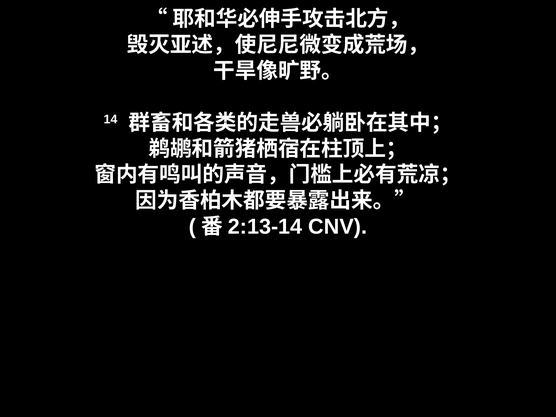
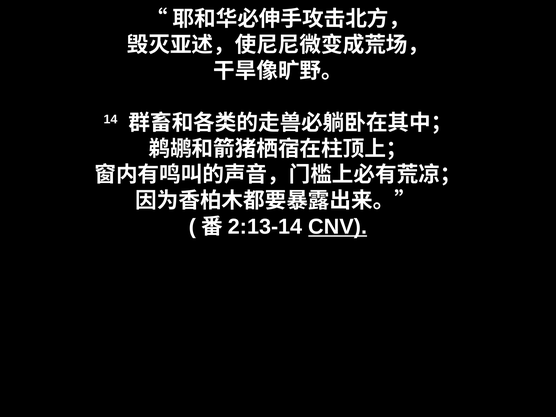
CNV underline: none -> present
